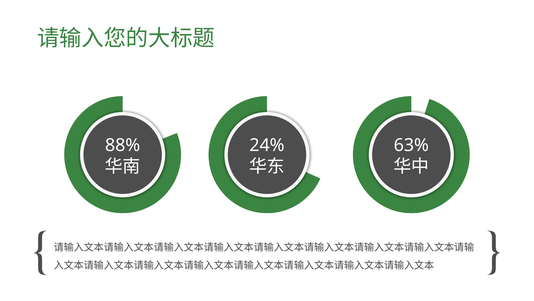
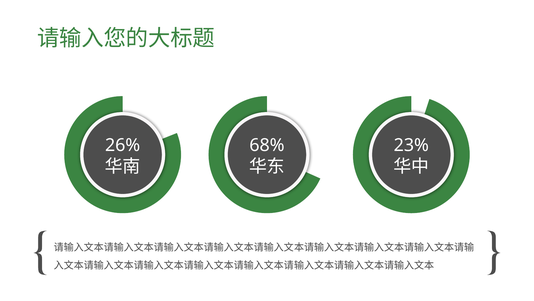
88%: 88% -> 26%
24%: 24% -> 68%
63%: 63% -> 23%
